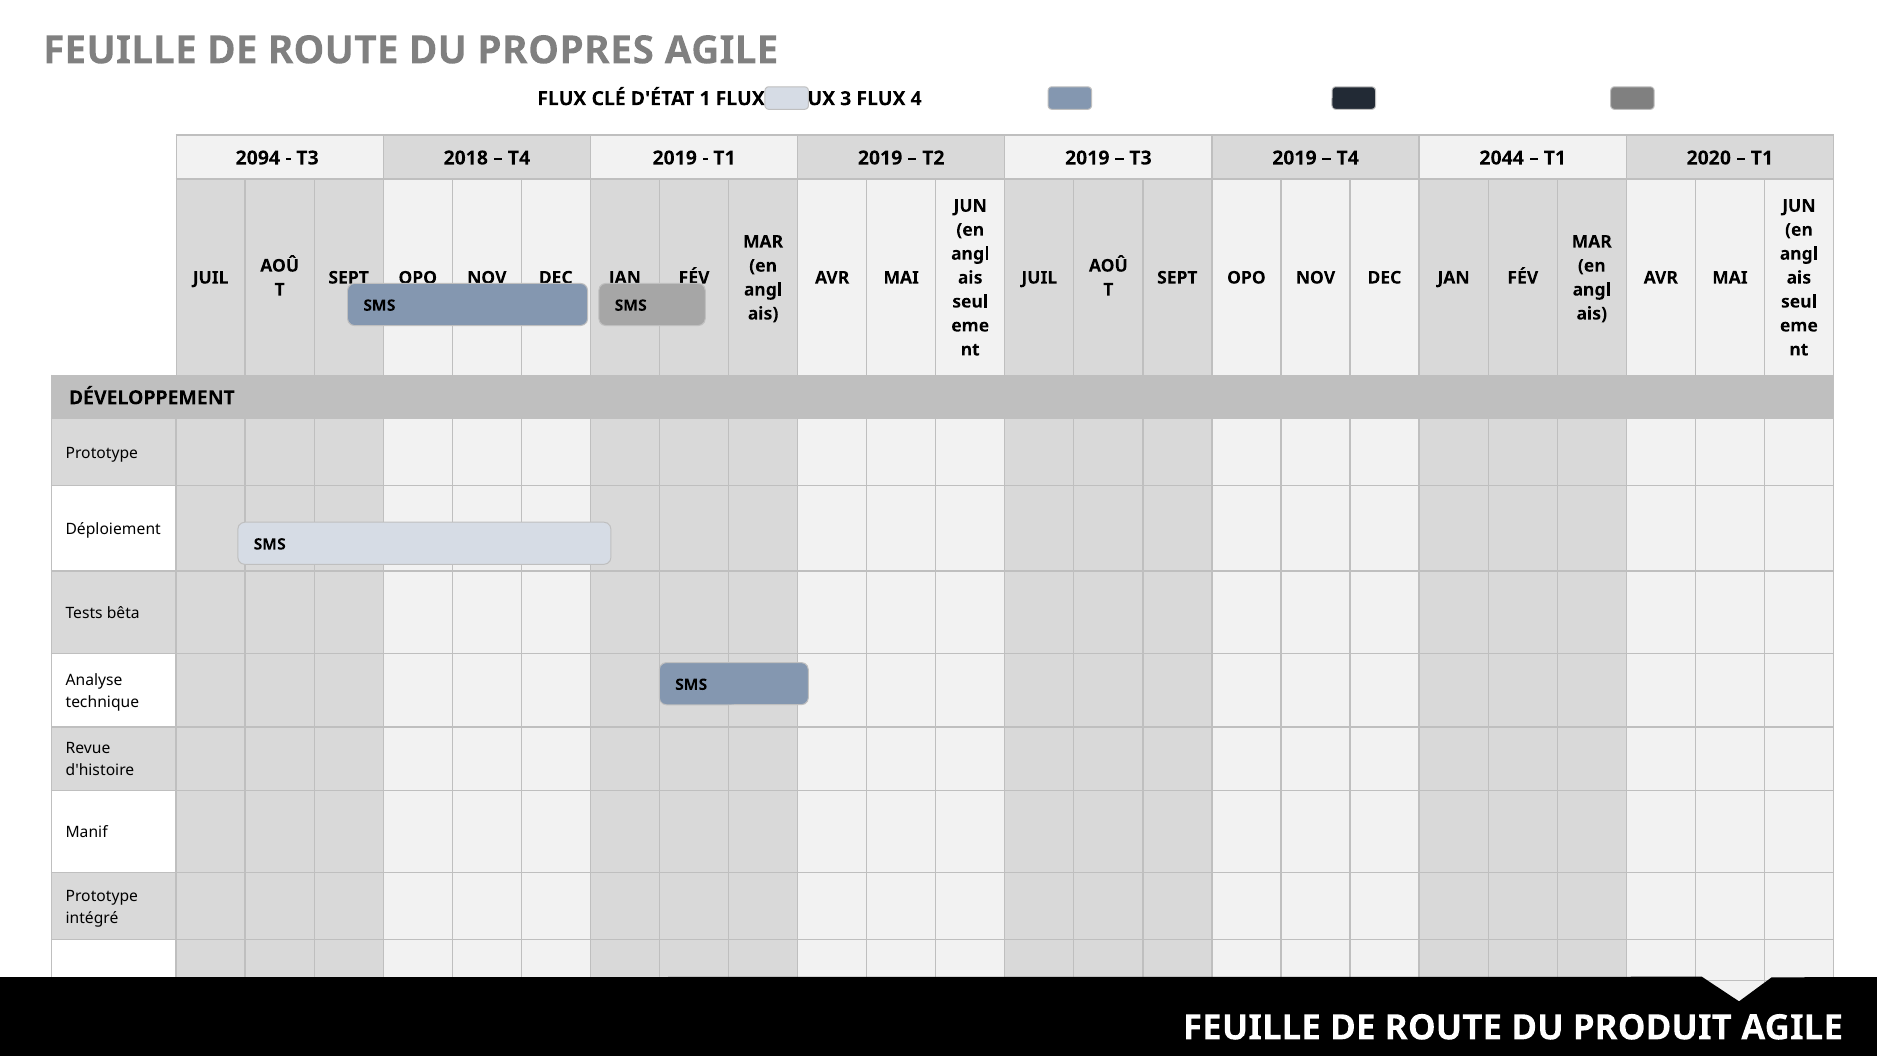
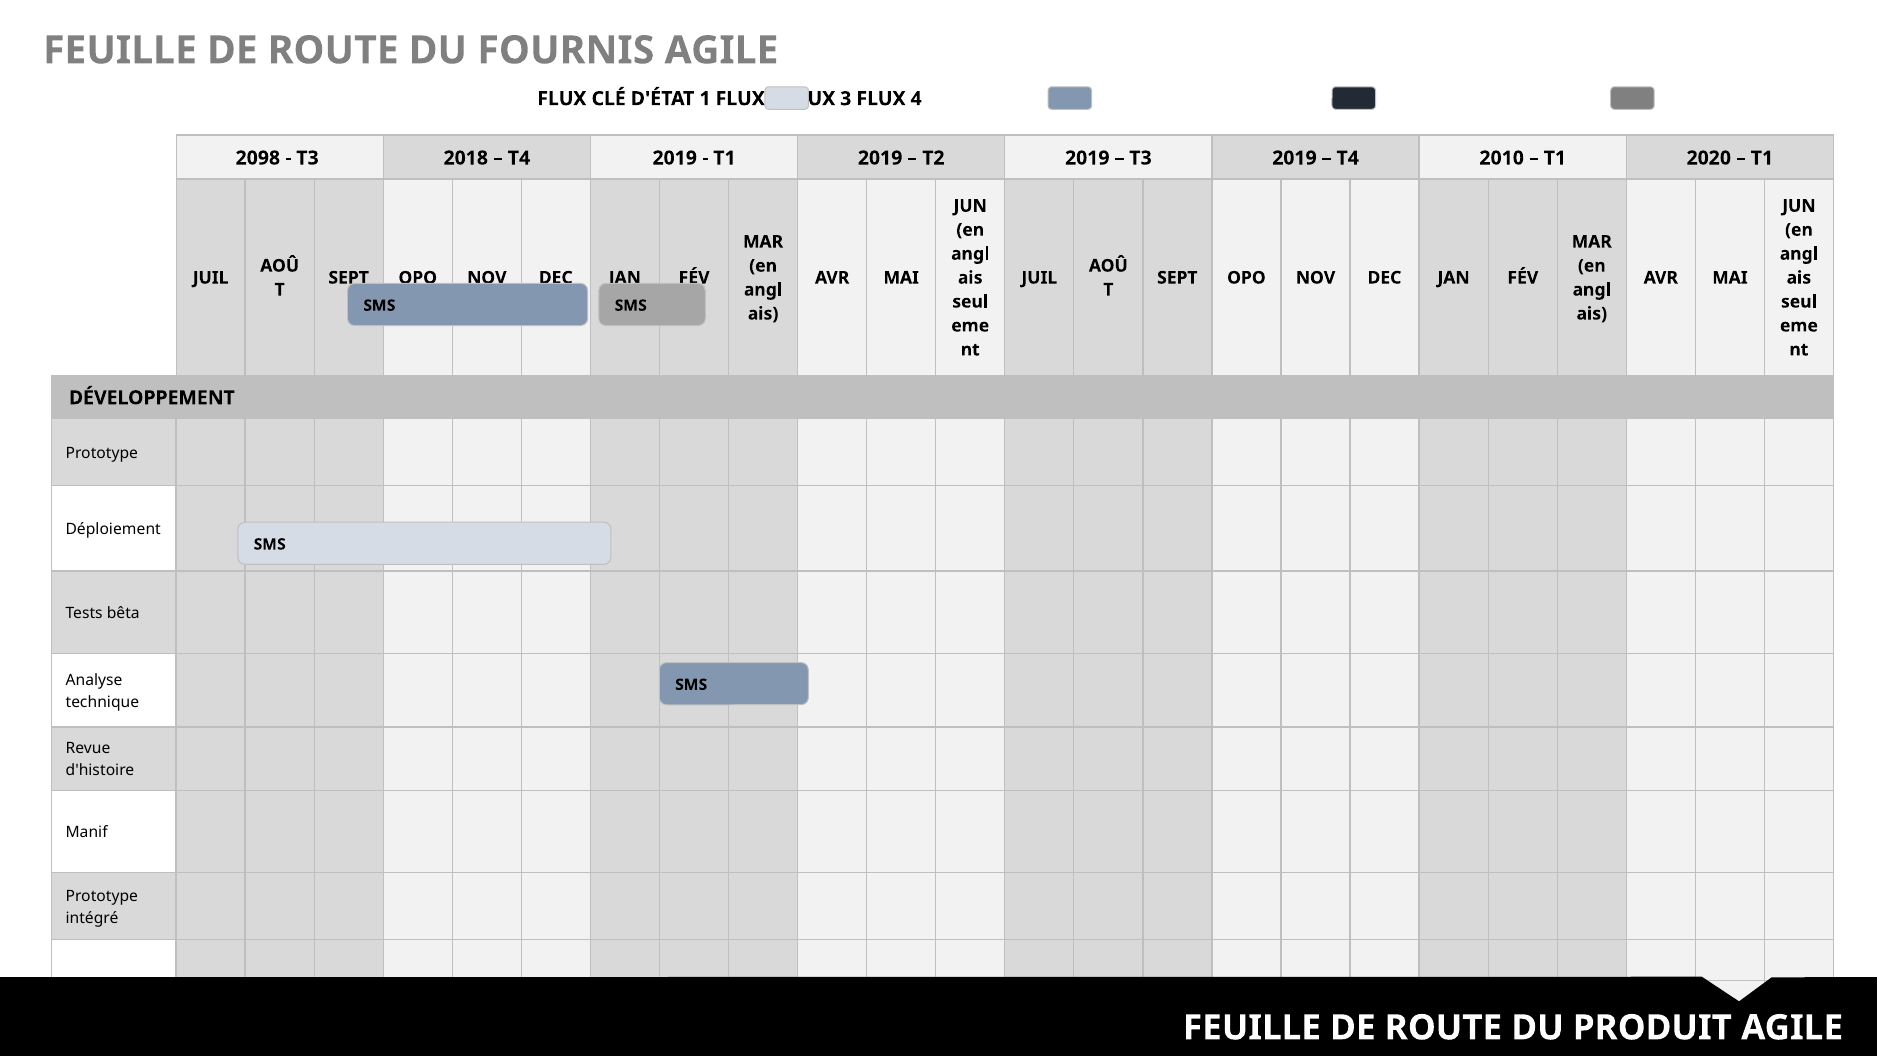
PROPRES: PROPRES -> FOURNIS
2094: 2094 -> 2098
2044: 2044 -> 2010
